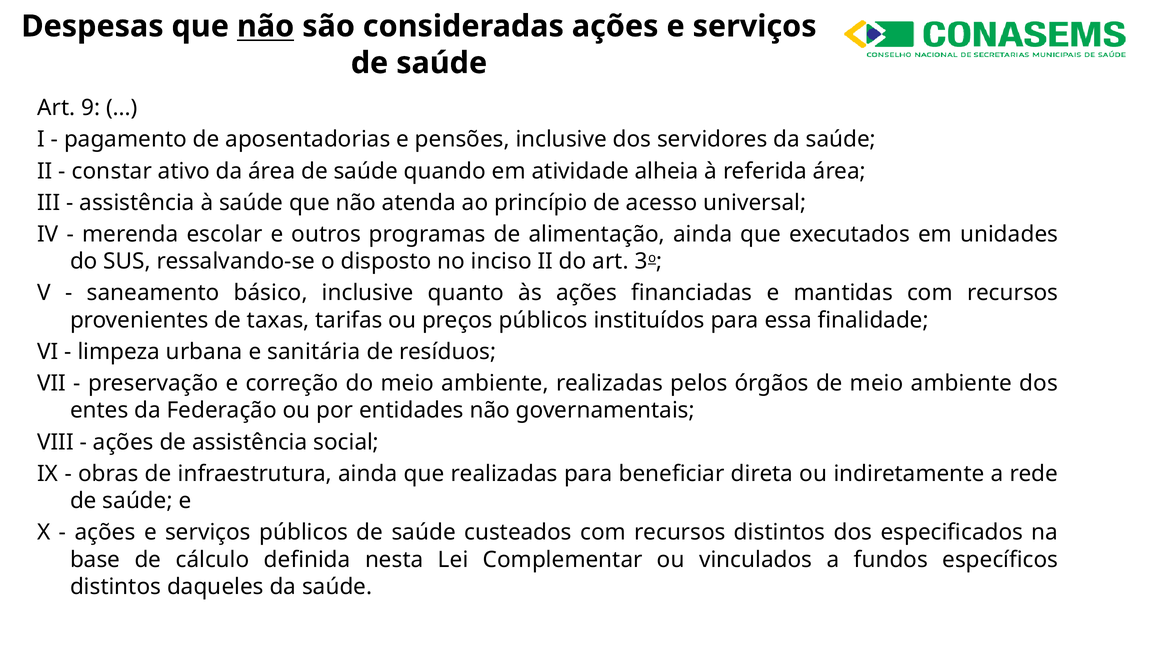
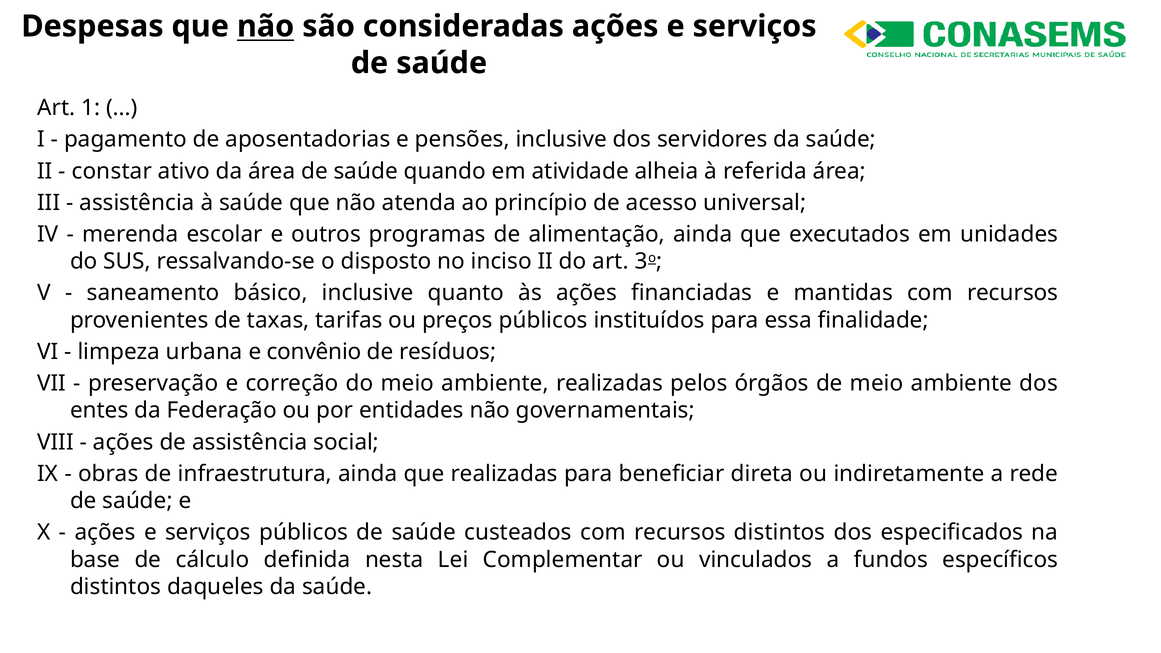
9: 9 -> 1
sanitária: sanitária -> convênio
